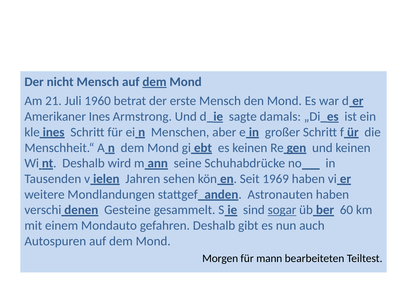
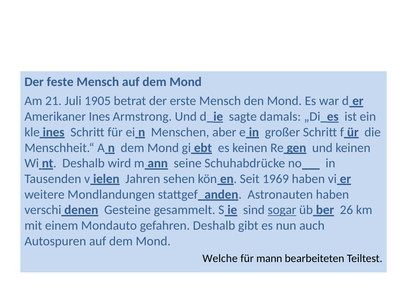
nicht: nicht -> feste
dem at (154, 82) underline: present -> none
1960: 1960 -> 1905
60: 60 -> 26
Morgen: Morgen -> Welche
